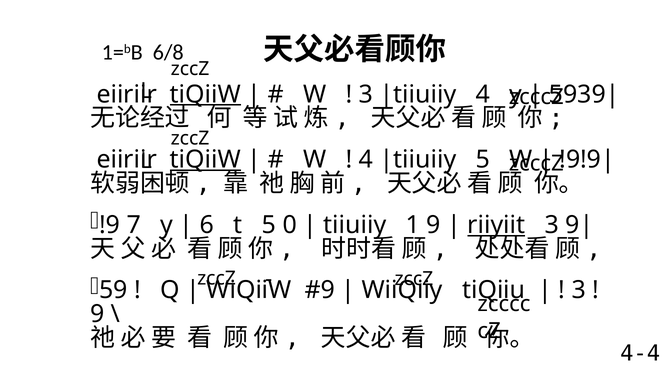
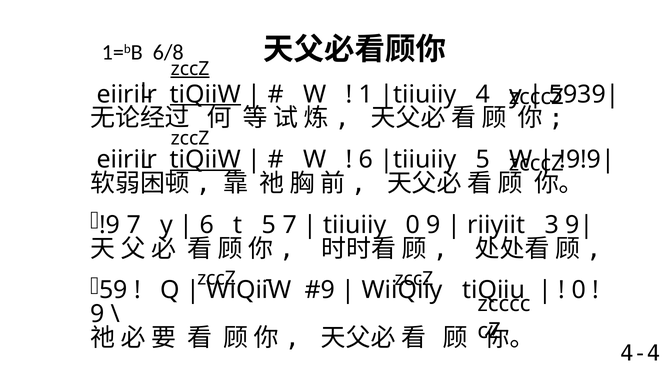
zccZ at (190, 69) underline: none -> present
3 at (366, 94): 3 -> 1
4 at (366, 160): 4 -> 6
5 0: 0 -> 7
tiiuiiy 1: 1 -> 0
riiyiit underline: present -> none
3 at (579, 290): 3 -> 0
